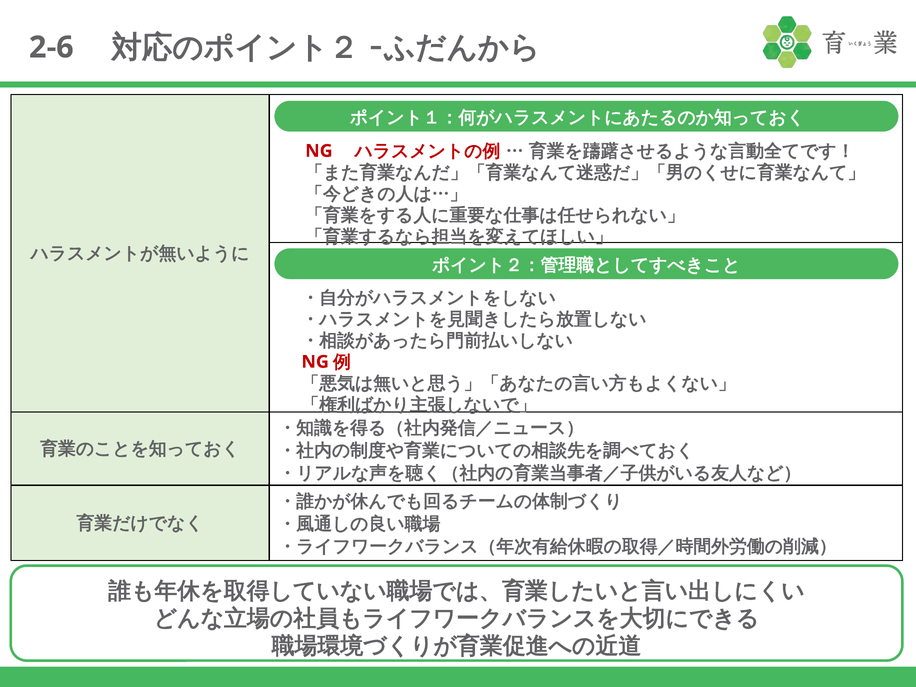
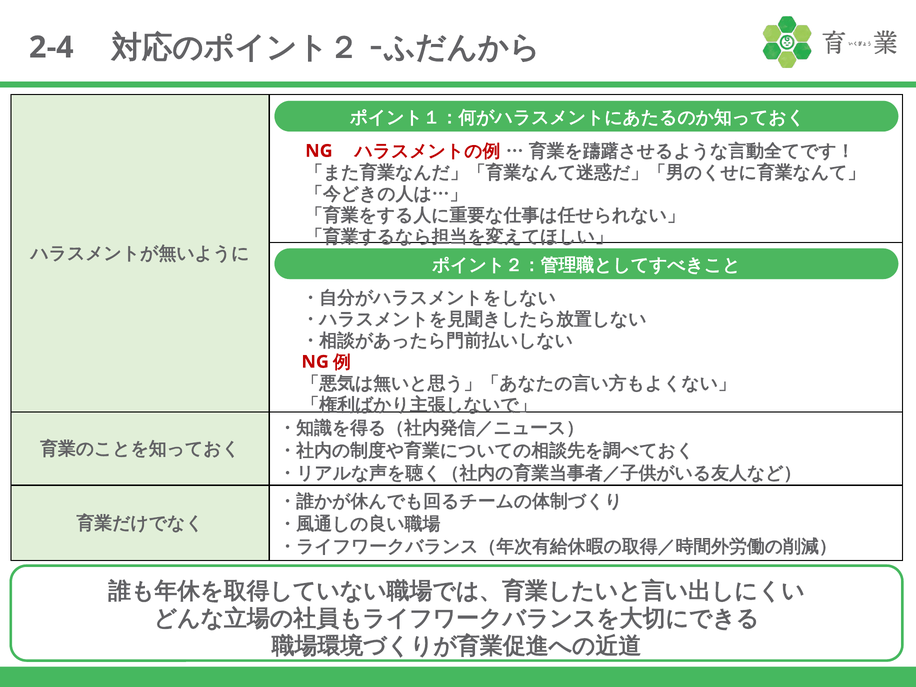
2-6: 2-6 -> 2-4
